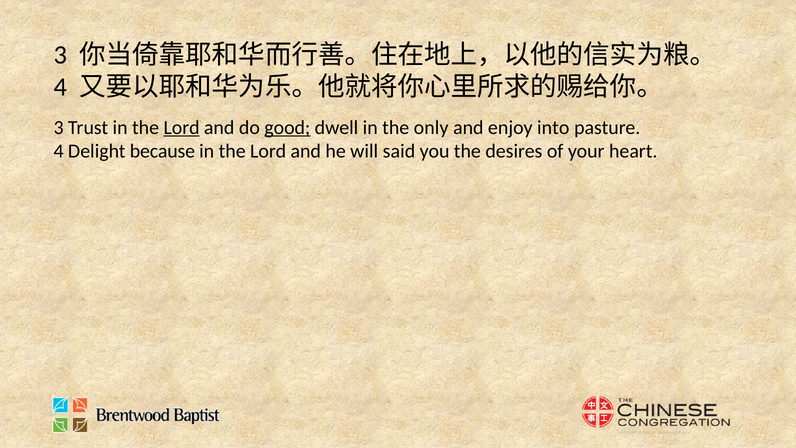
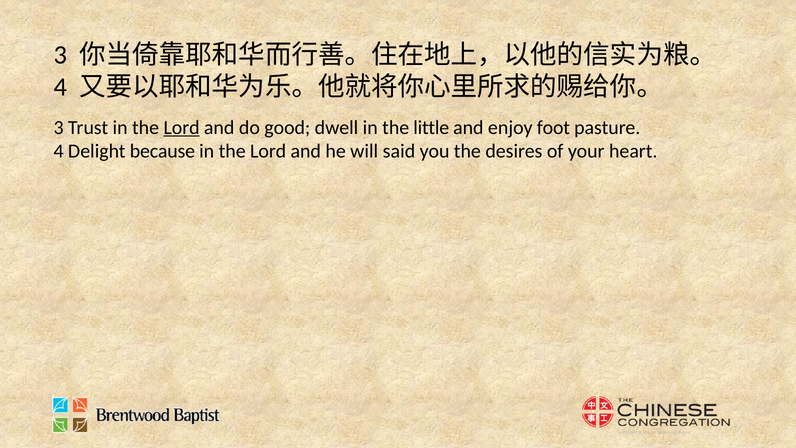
good underline: present -> none
only: only -> little
into: into -> foot
